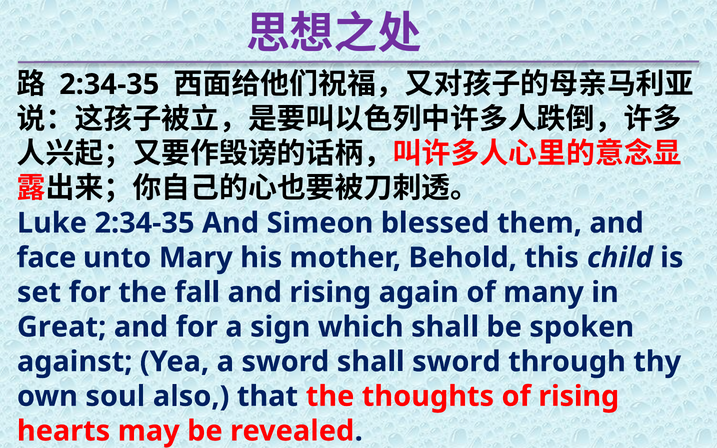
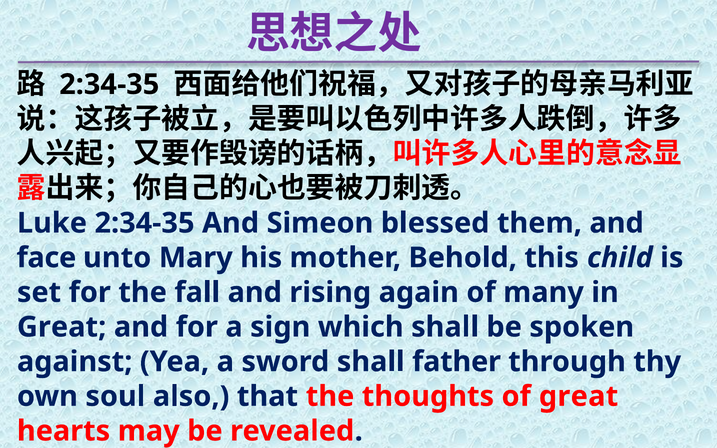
shall sword: sword -> father
of rising: rising -> great
